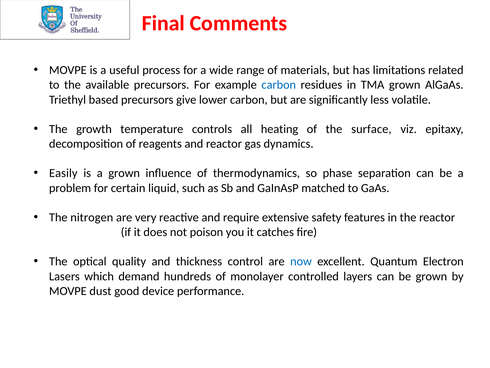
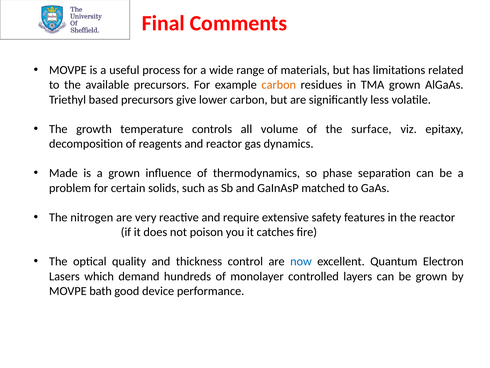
carbon at (279, 85) colour: blue -> orange
heating: heating -> volume
Easily: Easily -> Made
liquid: liquid -> solids
dust: dust -> bath
